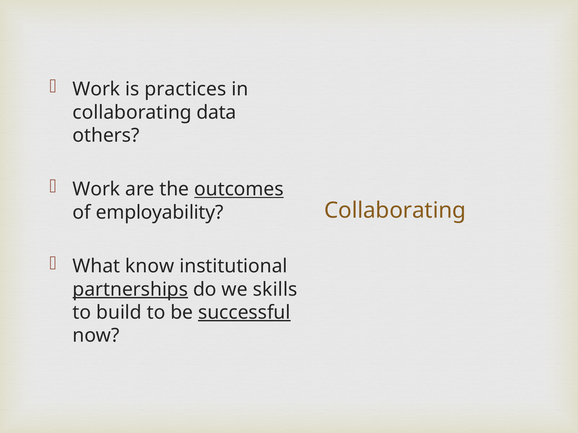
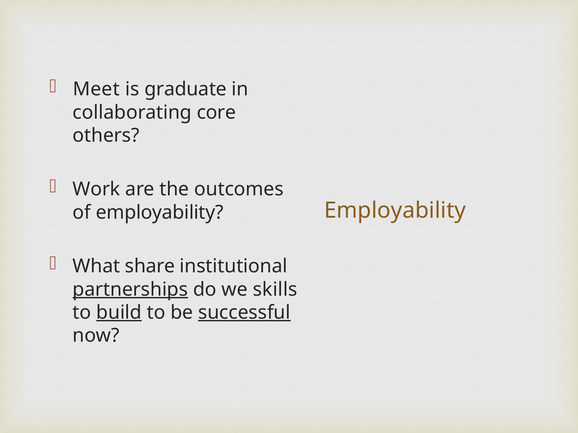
Work at (96, 89): Work -> Meet
practices: practices -> graduate
data: data -> core
outcomes underline: present -> none
Collaborating at (395, 211): Collaborating -> Employability
know: know -> share
build underline: none -> present
